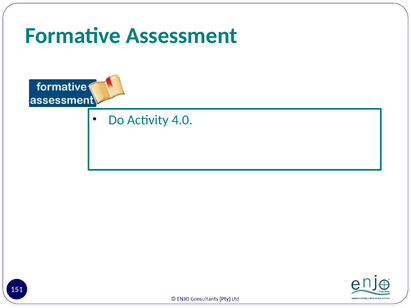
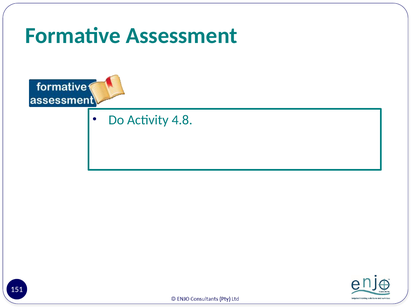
4.0: 4.0 -> 4.8
